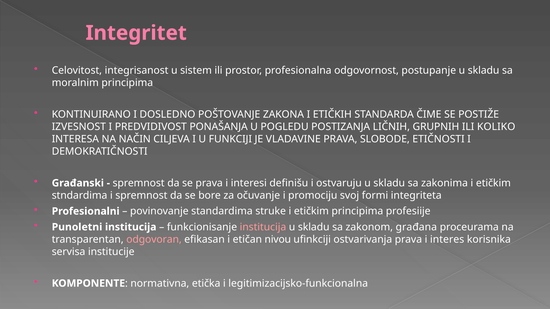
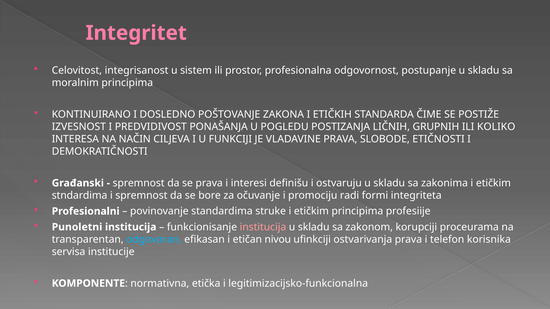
svoj: svoj -> radi
građana: građana -> korupciji
odgovoran colour: pink -> light blue
interes: interes -> telefon
